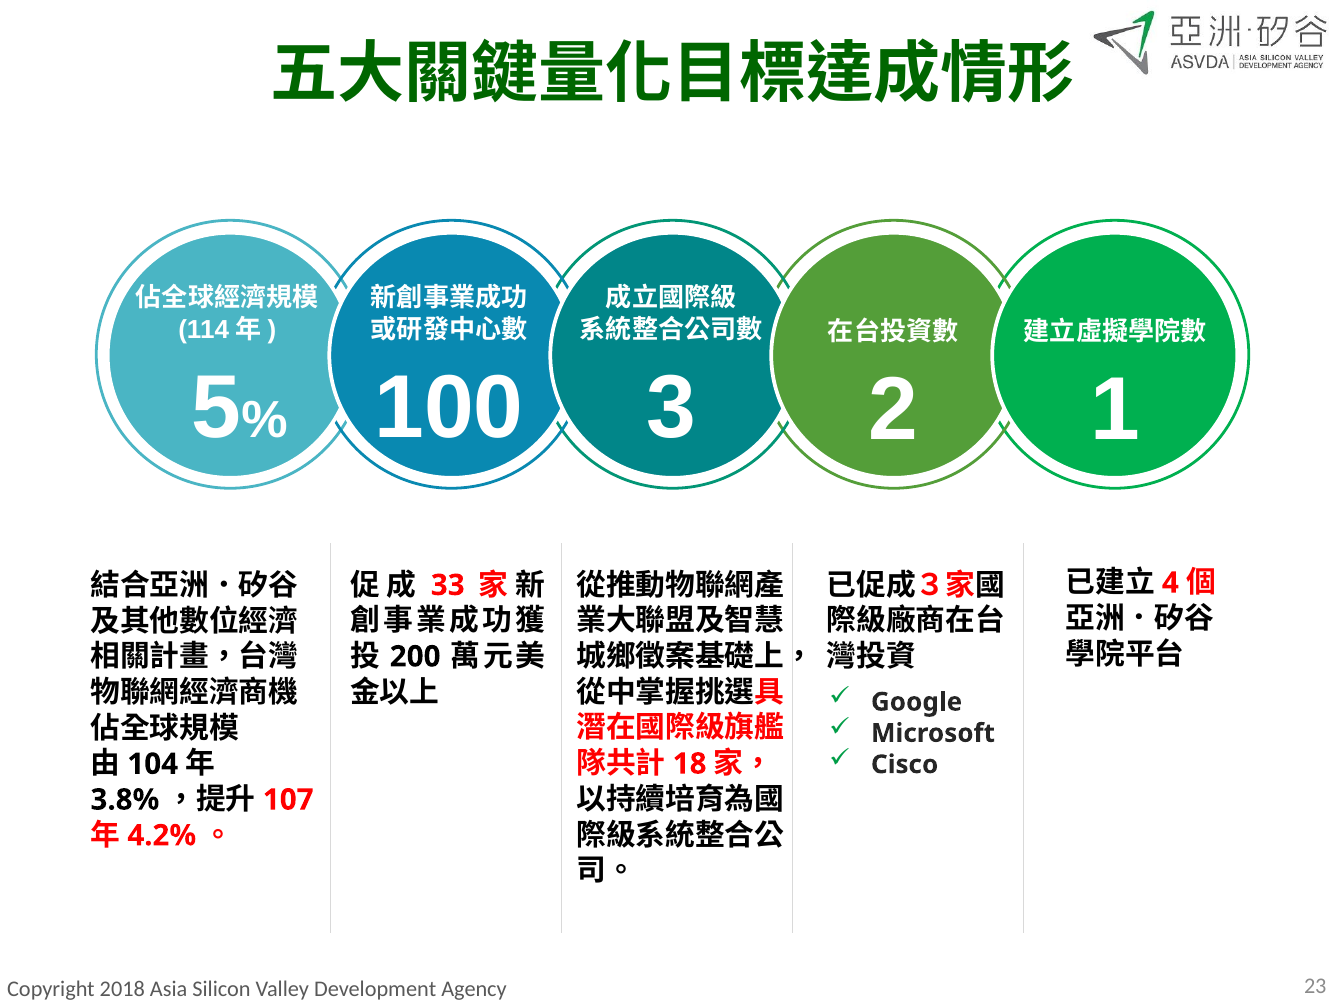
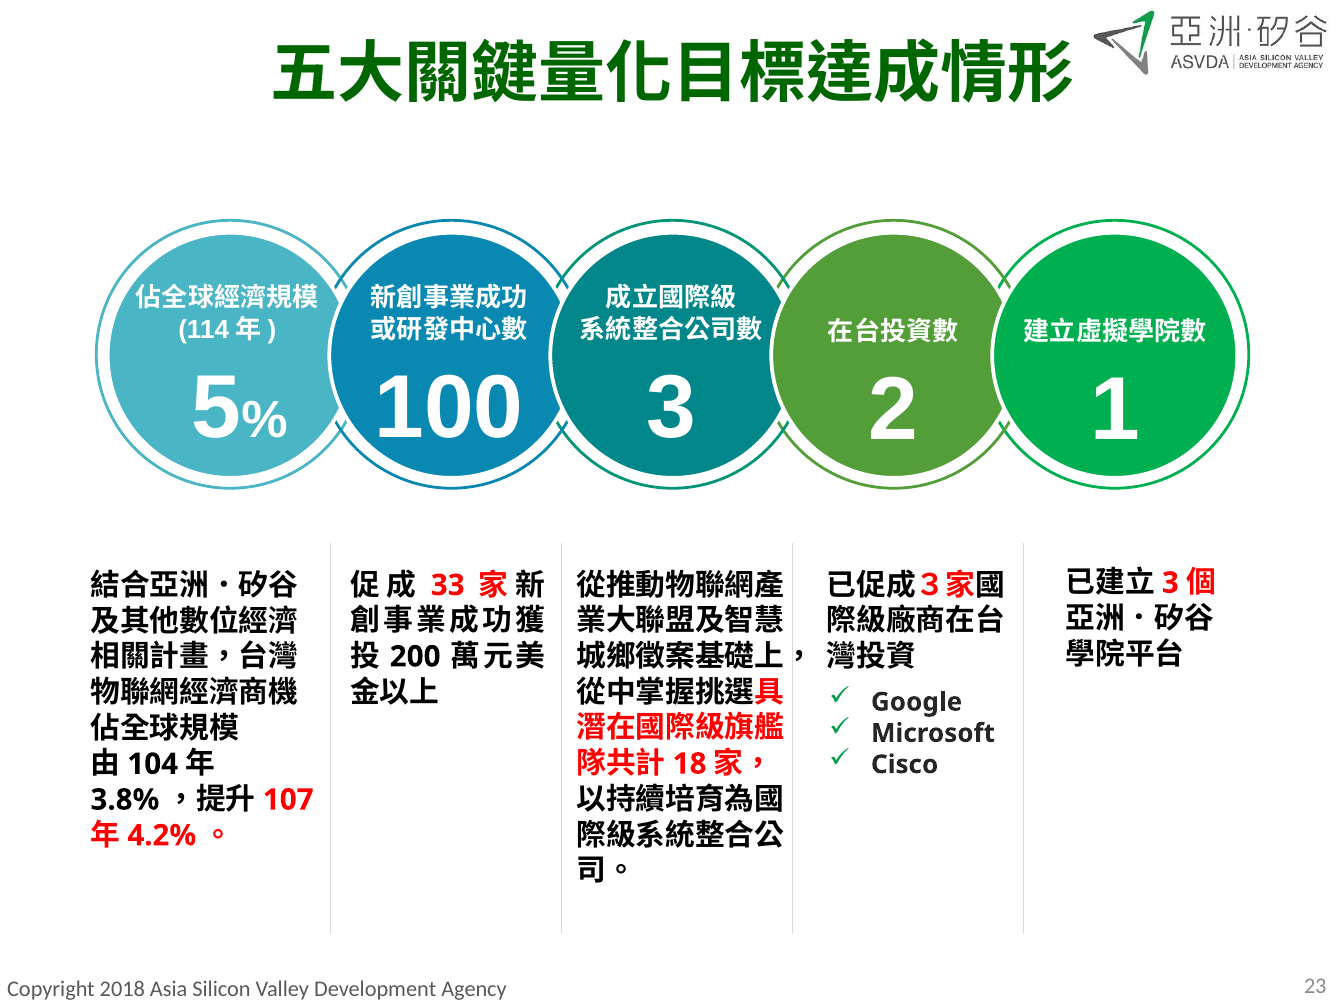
4 at (1170, 583): 4 -> 3
